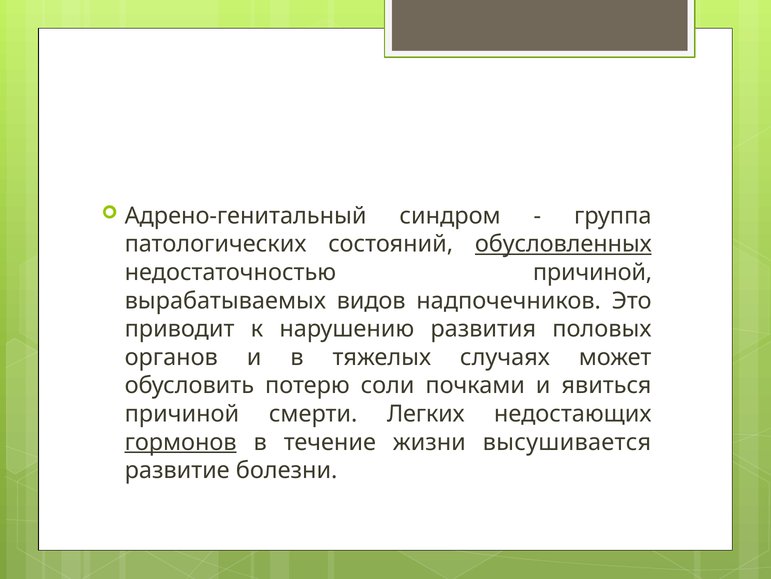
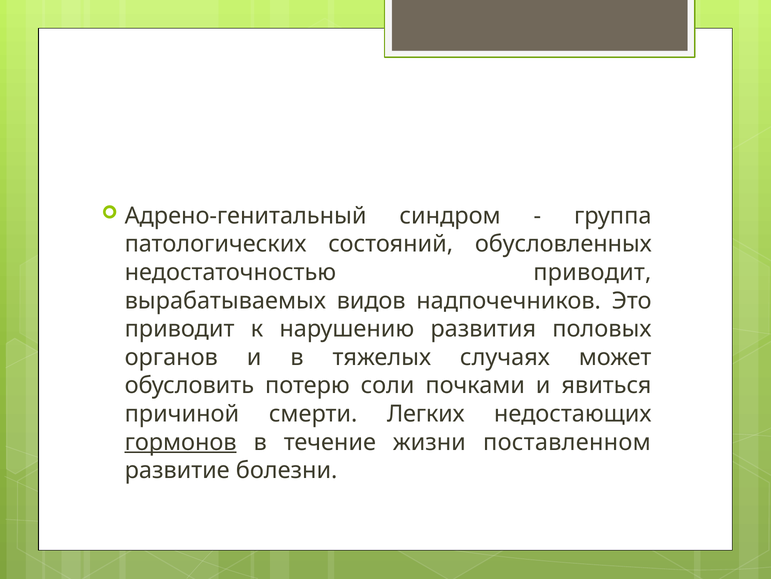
обусловленных underline: present -> none
недостаточностью причиной: причиной -> приводит
высушивается: высушивается -> поставленном
